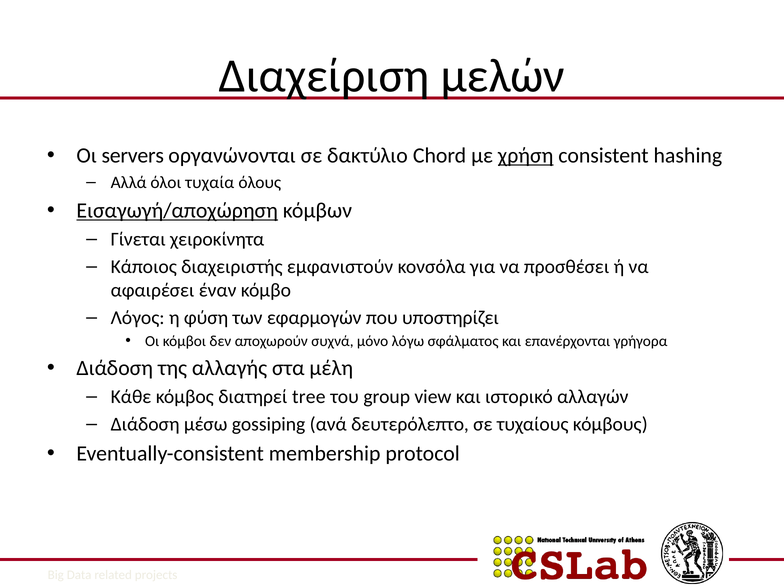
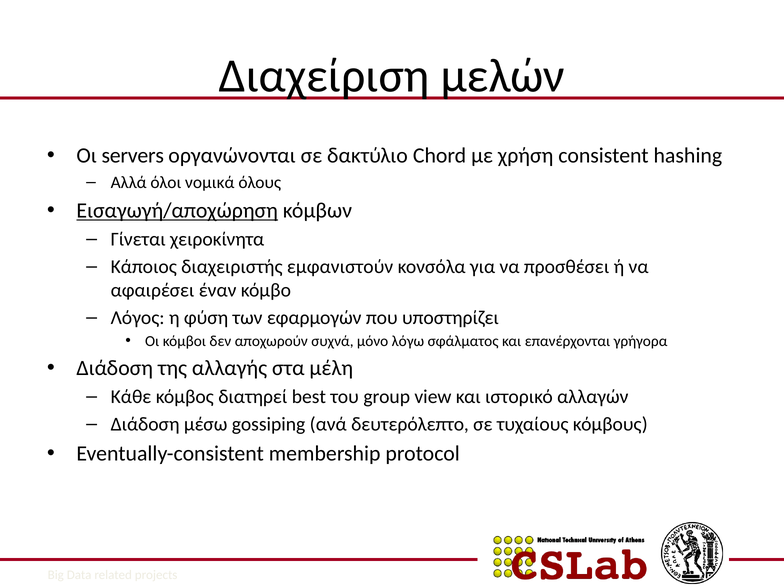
χρήση underline: present -> none
τυχαία: τυχαία -> νομικά
tree: tree -> best
